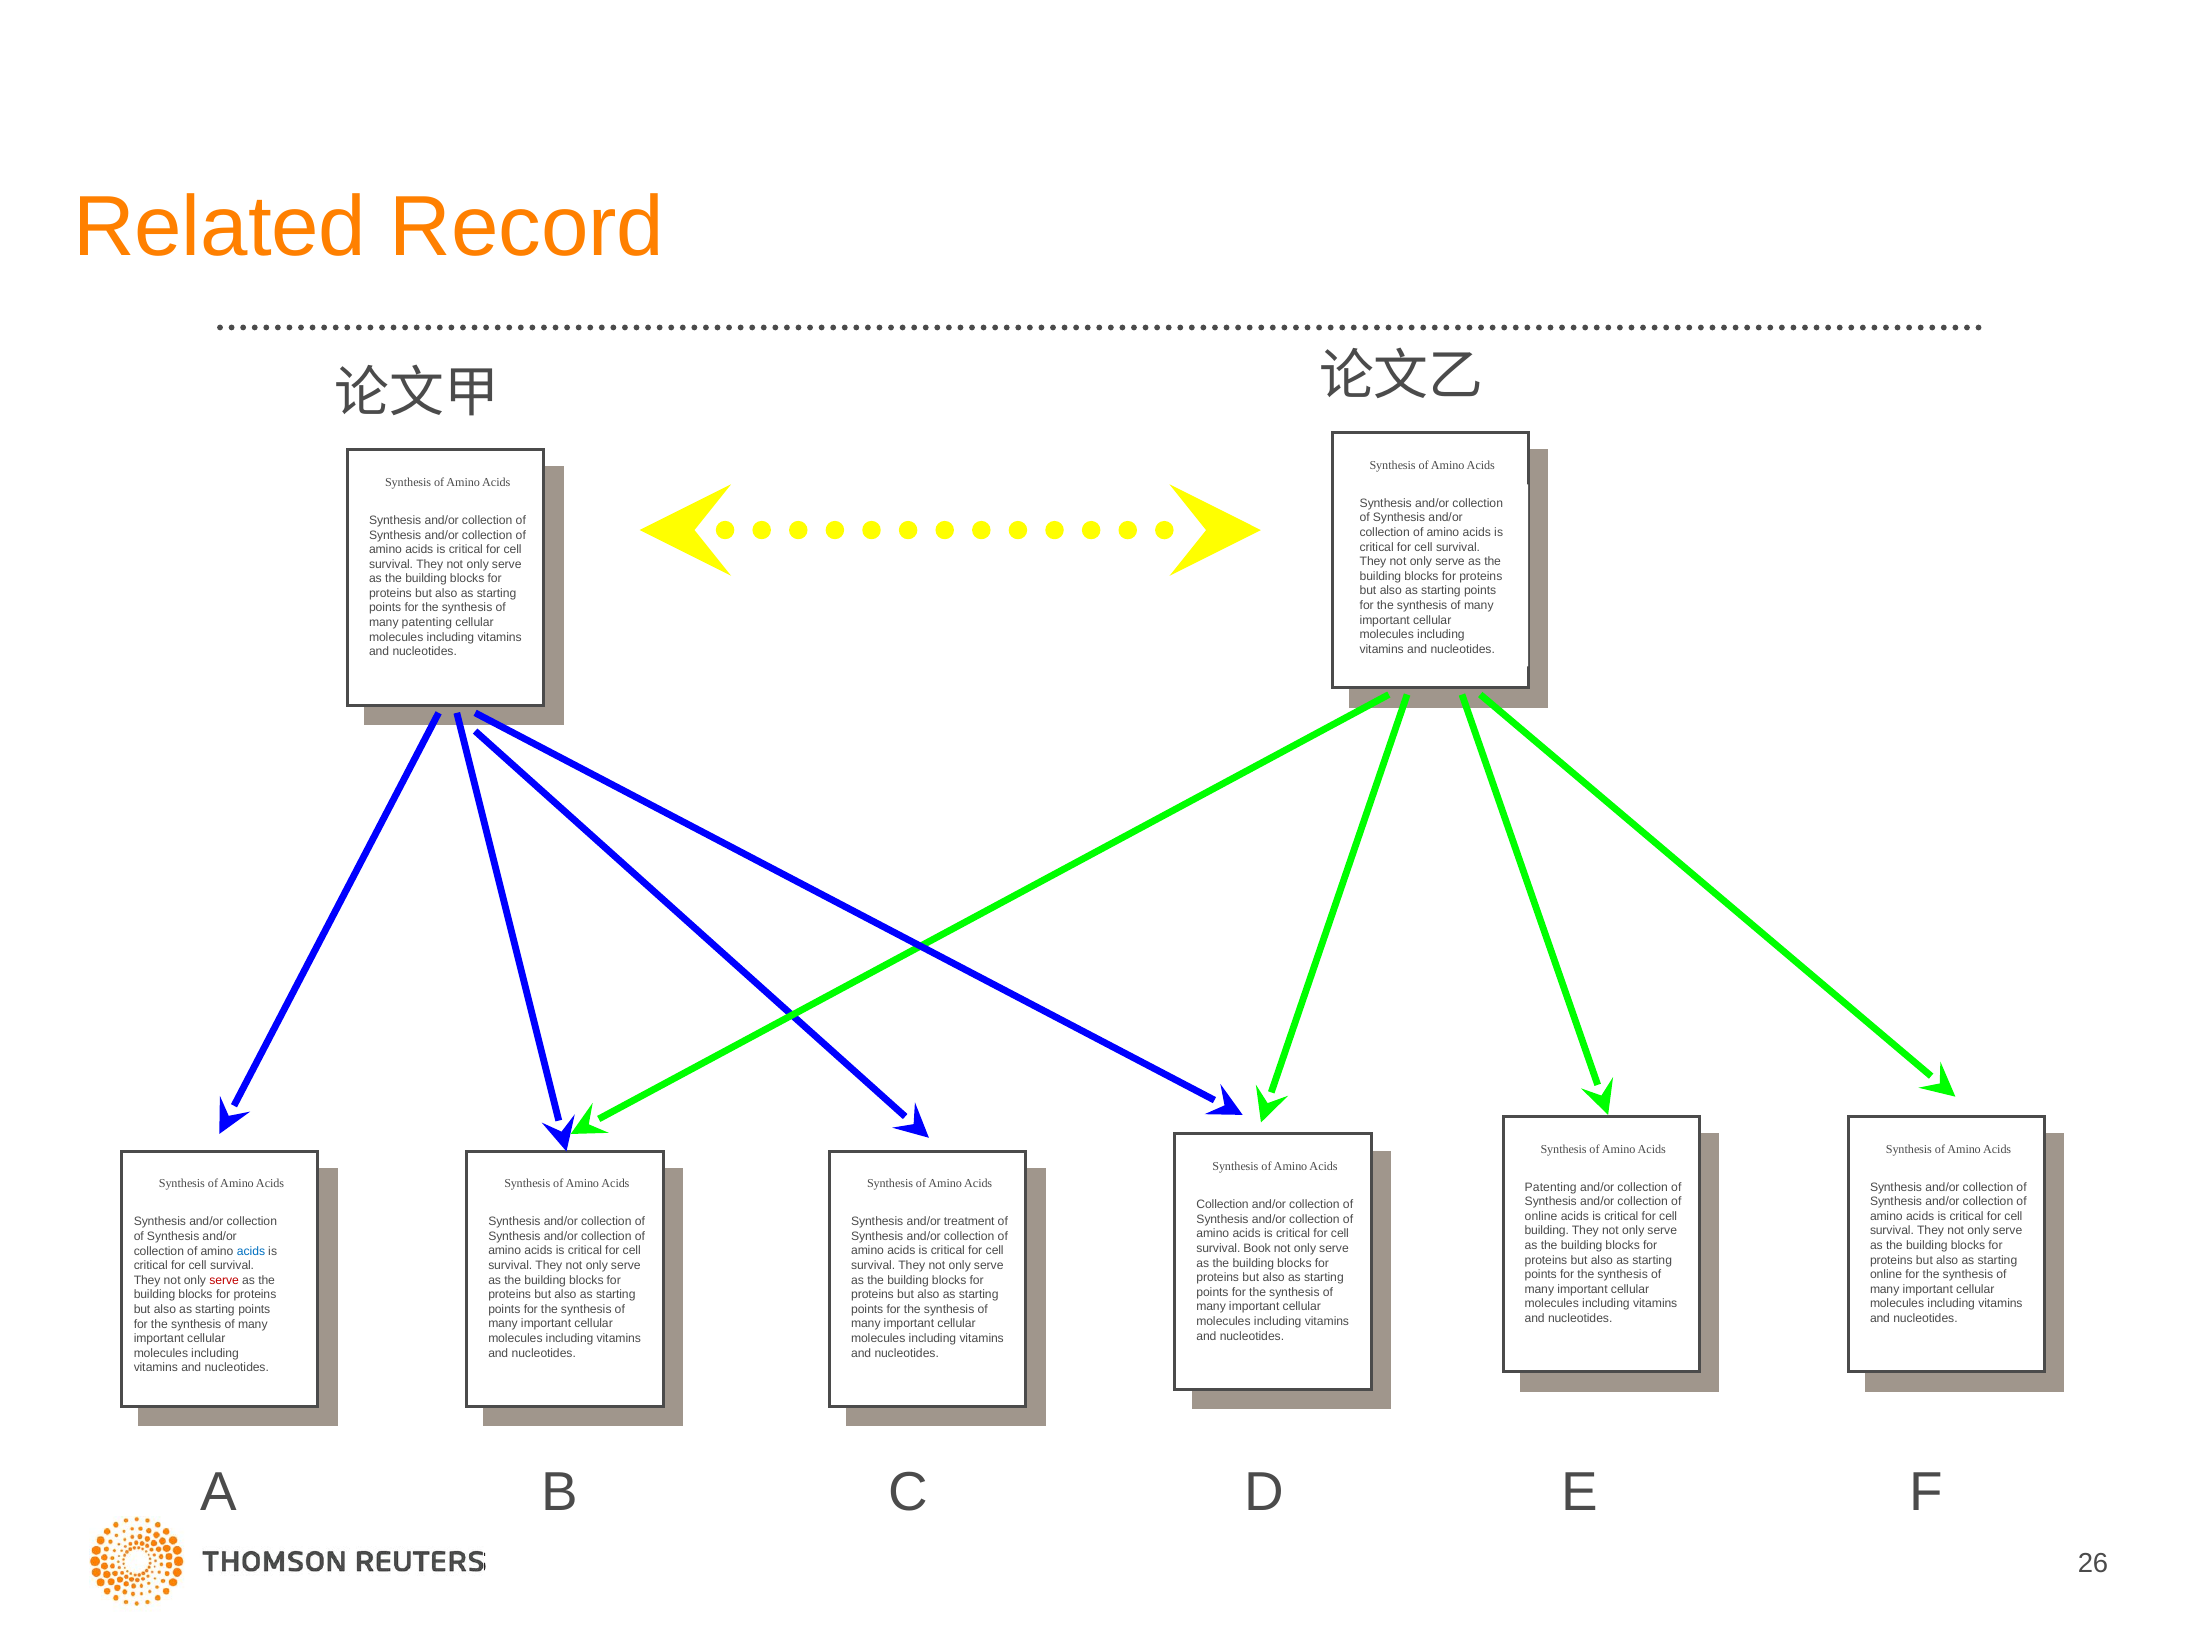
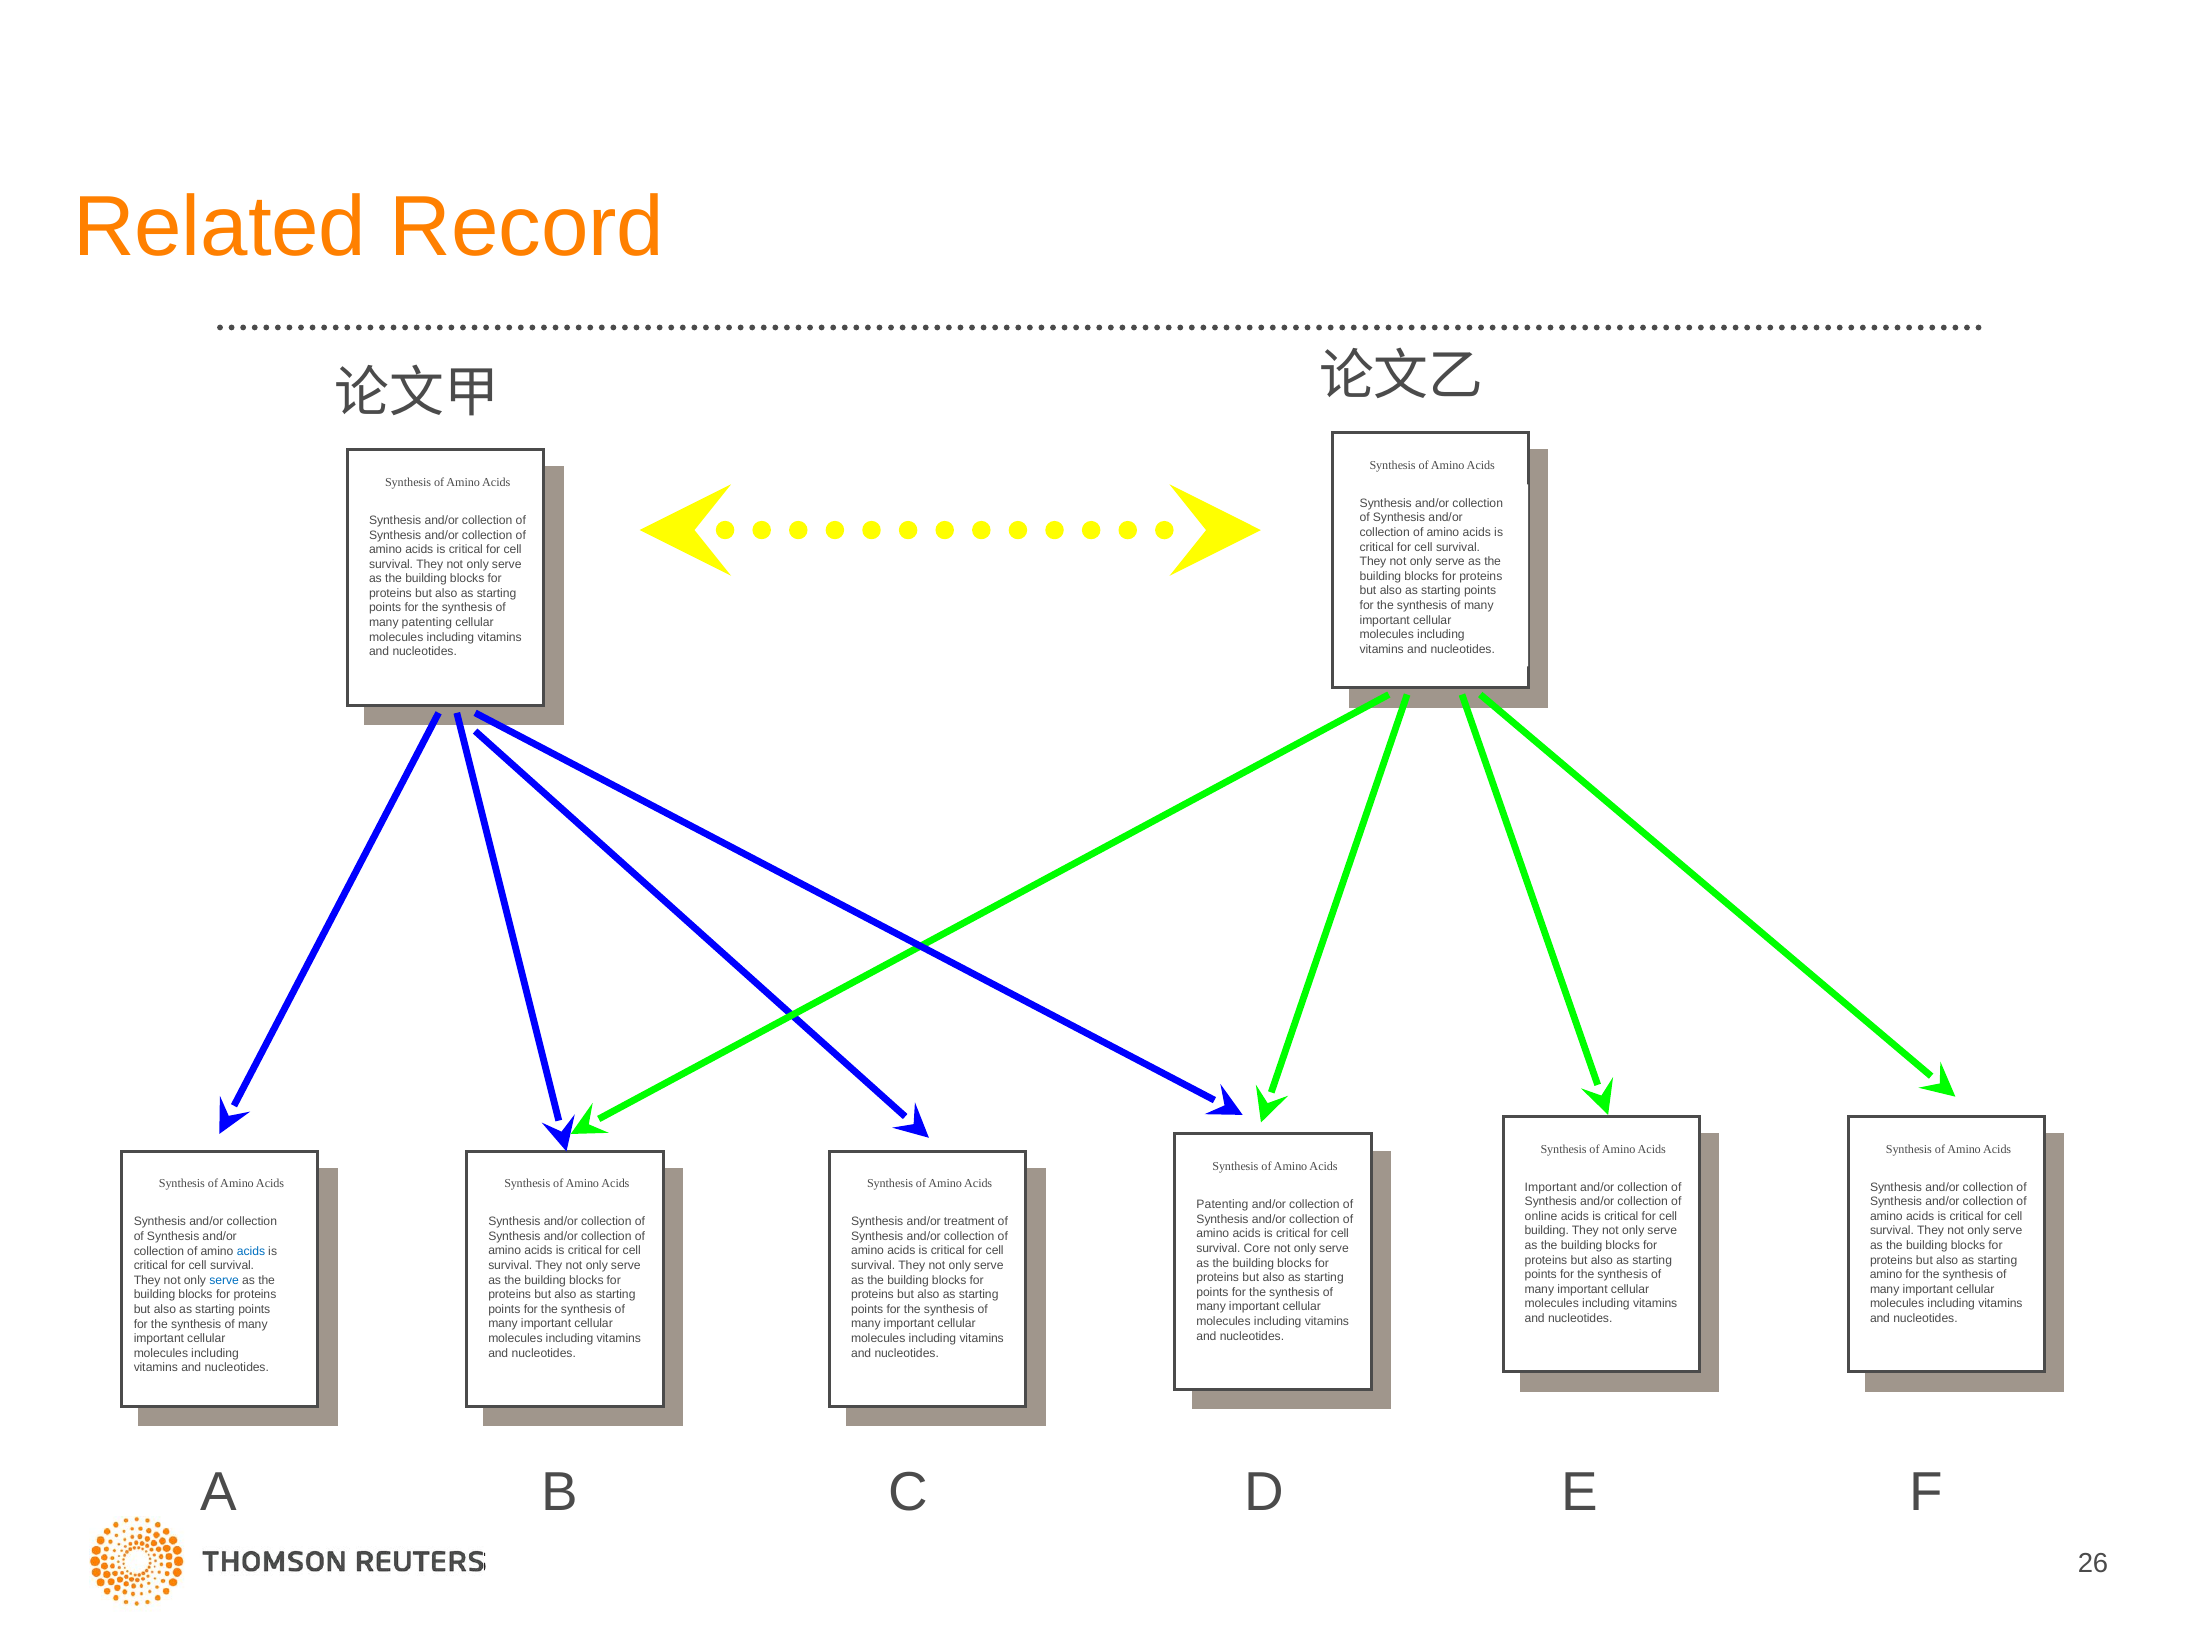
Patenting at (1551, 1187): Patenting -> Important
Collection at (1223, 1204): Collection -> Patenting
Book: Book -> Core
online at (1886, 1274): online -> amino
serve at (224, 1280) colour: red -> blue
